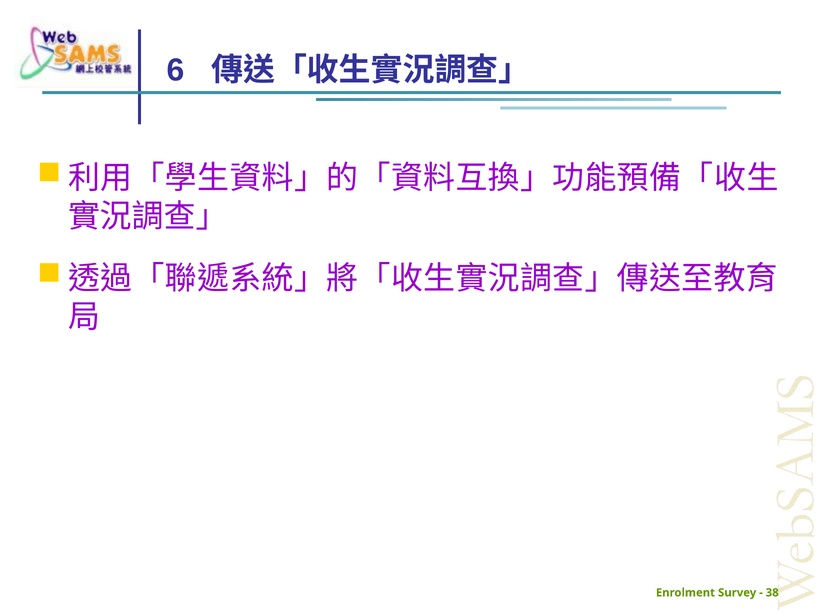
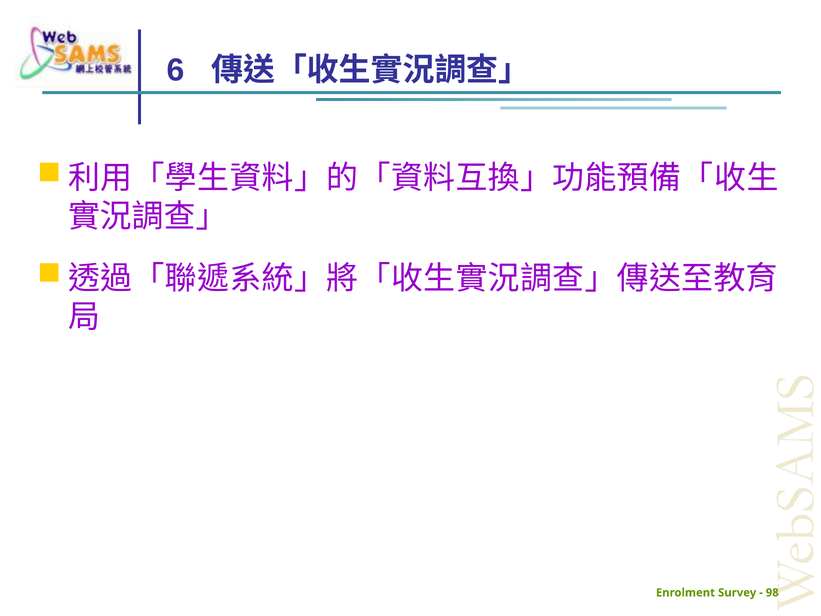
38: 38 -> 98
